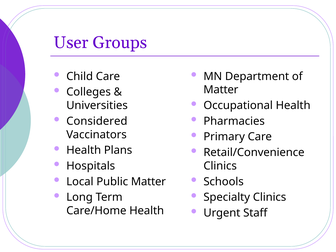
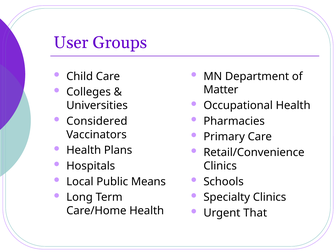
Public Matter: Matter -> Means
Staff: Staff -> That
